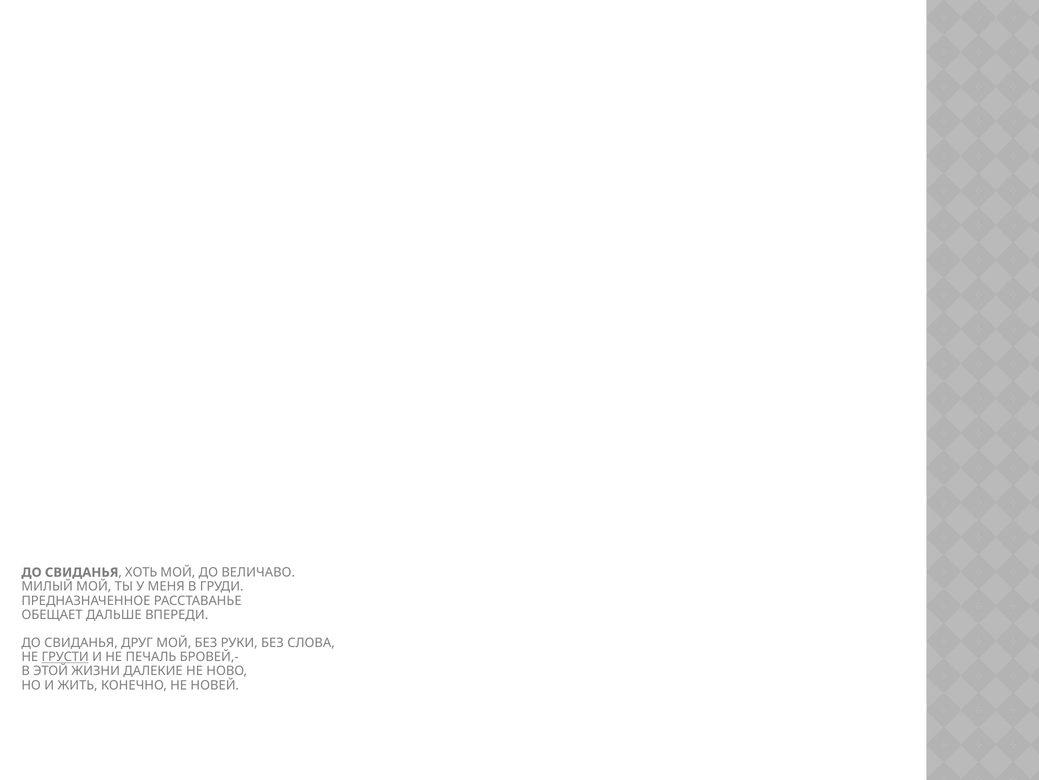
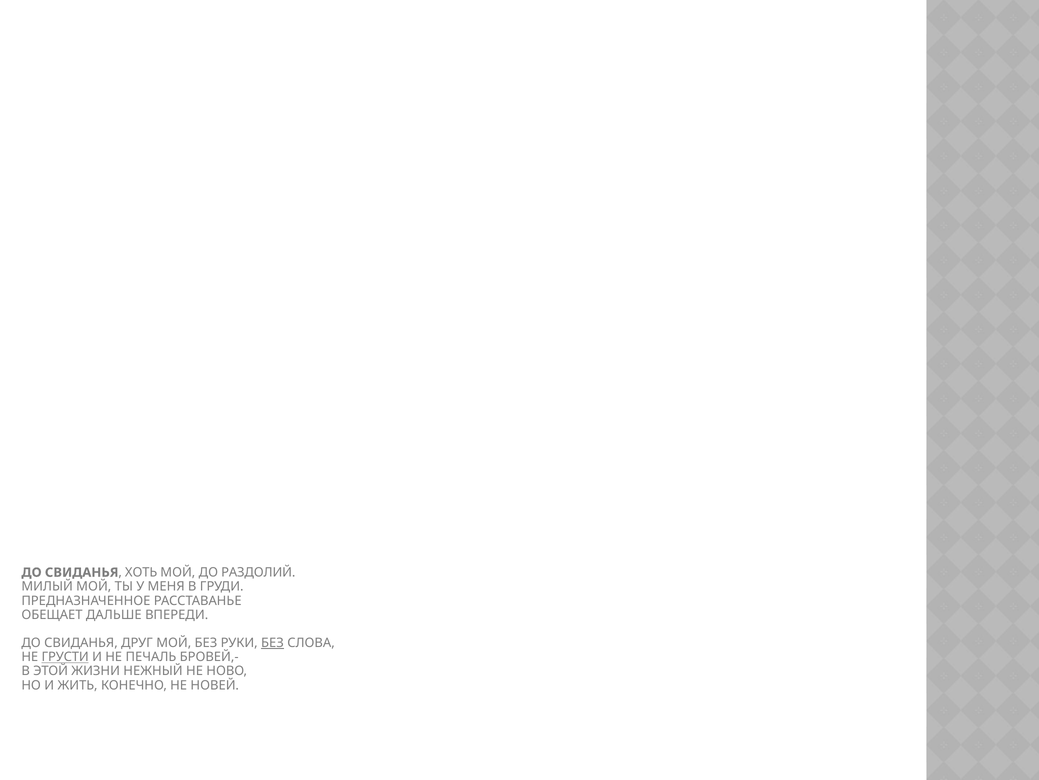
ВЕЛИЧАВО: ВЕЛИЧАВО -> РАЗДОЛИЙ
БЕЗ at (272, 642) underline: none -> present
ДАЛЕКИЕ: ДАЛЕКИЕ -> НЕЖНЫЙ
